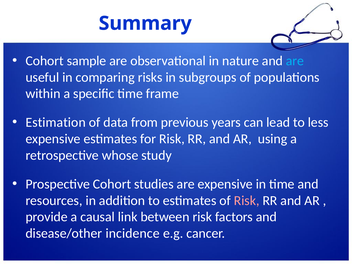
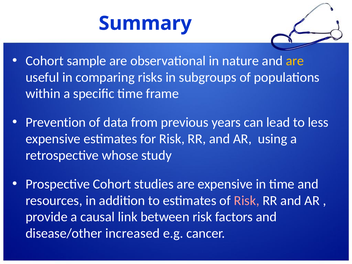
are at (295, 61) colour: light blue -> yellow
Estimation: Estimation -> Prevention
incidence: incidence -> increased
